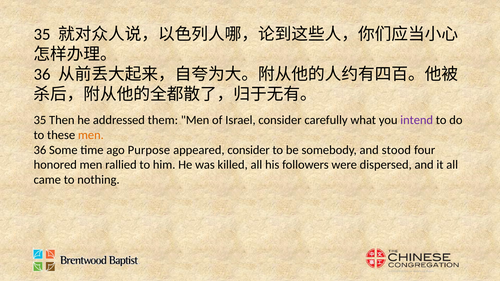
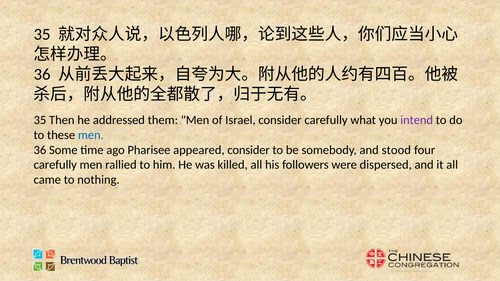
men at (91, 135) colour: orange -> blue
Purpose: Purpose -> Pharisee
honored at (55, 165): honored -> carefully
